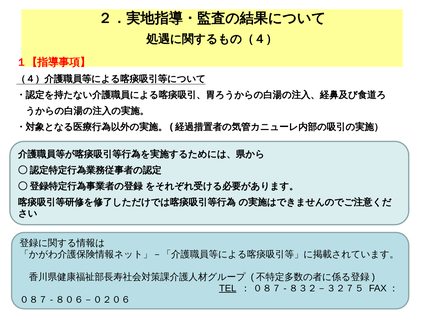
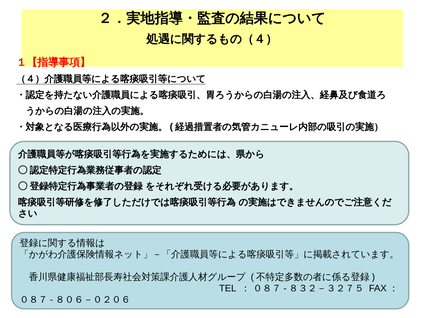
TEL underline: present -> none
